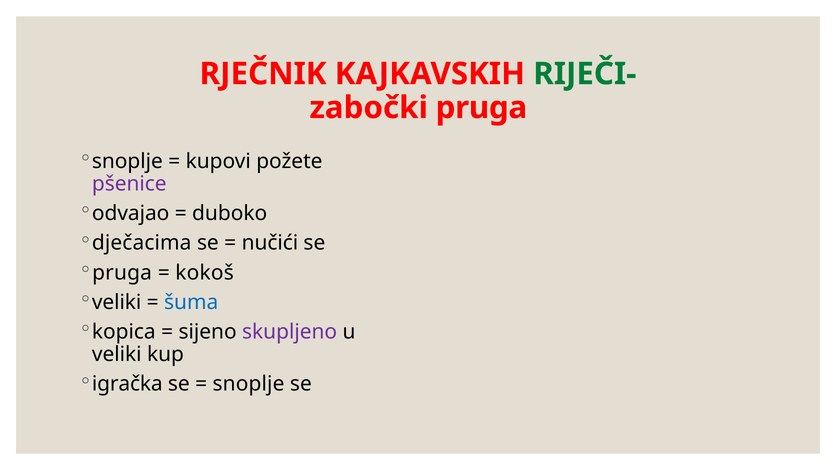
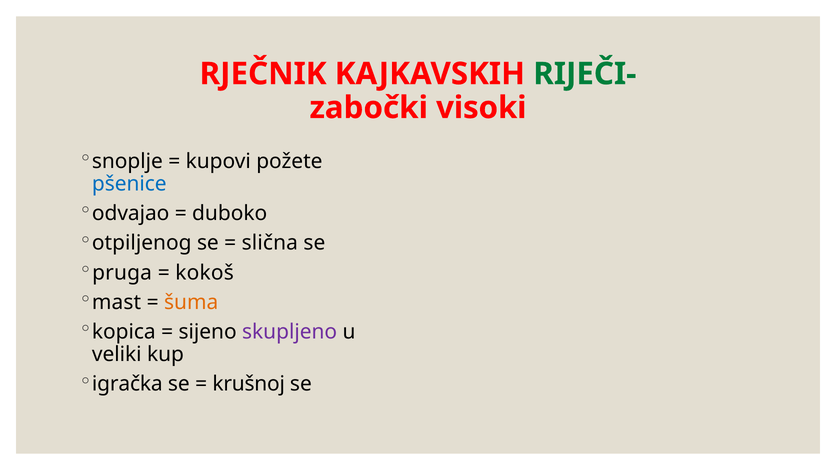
zabočki pruga: pruga -> visoki
pšenice colour: purple -> blue
dječacima: dječacima -> otpiljenog
nučići: nučići -> slična
veliki at (117, 302): veliki -> mast
šuma colour: blue -> orange
snoplje at (249, 384): snoplje -> krušnoj
